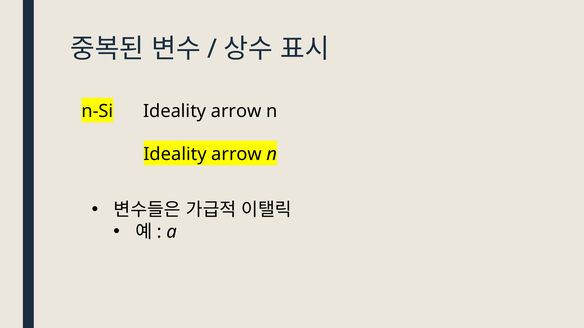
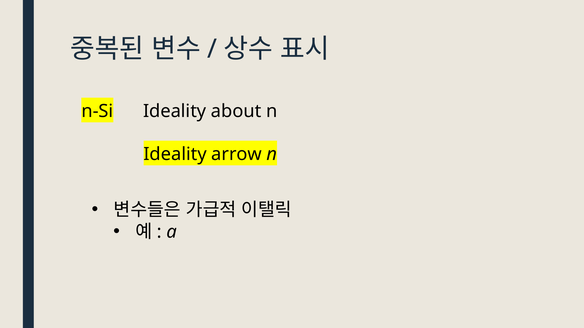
n-Si Ideality arrow: arrow -> about
